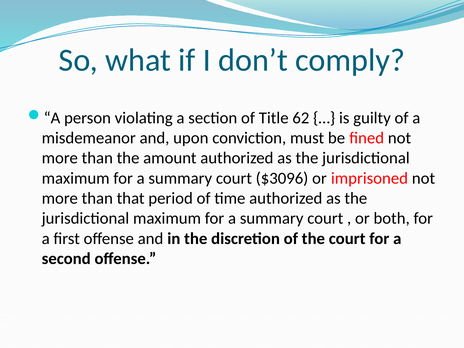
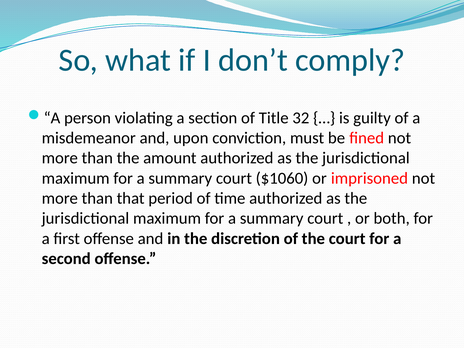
62: 62 -> 32
$3096: $3096 -> $1060
